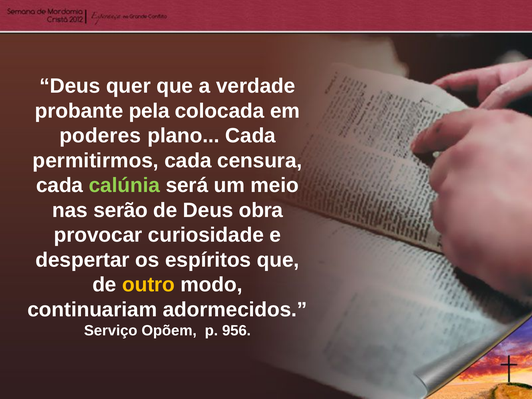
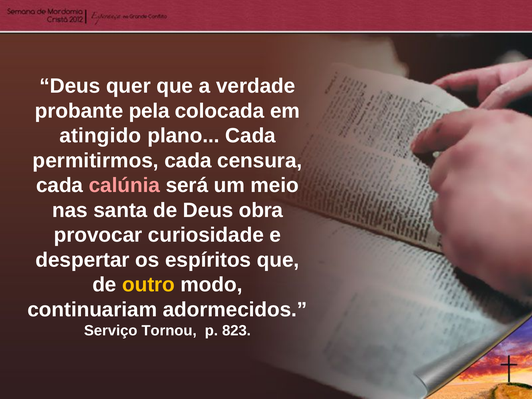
poderes: poderes -> atingido
calúnia colour: light green -> pink
serão: serão -> santa
Opõem: Opõem -> Tornou
956: 956 -> 823
